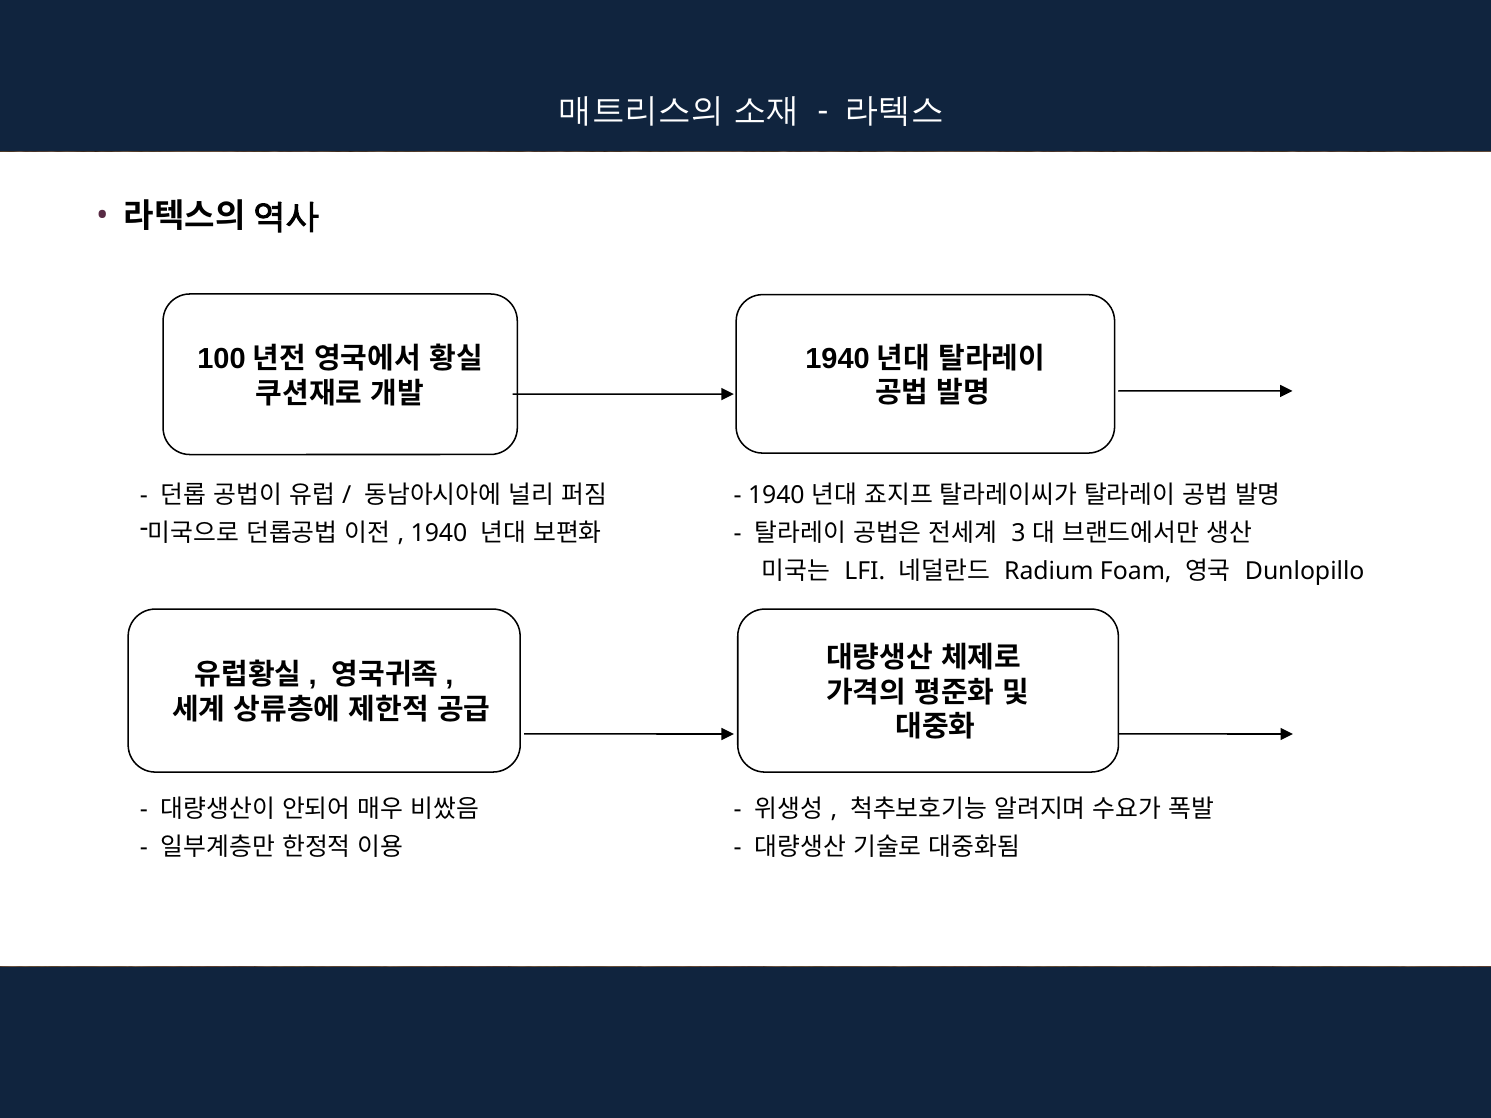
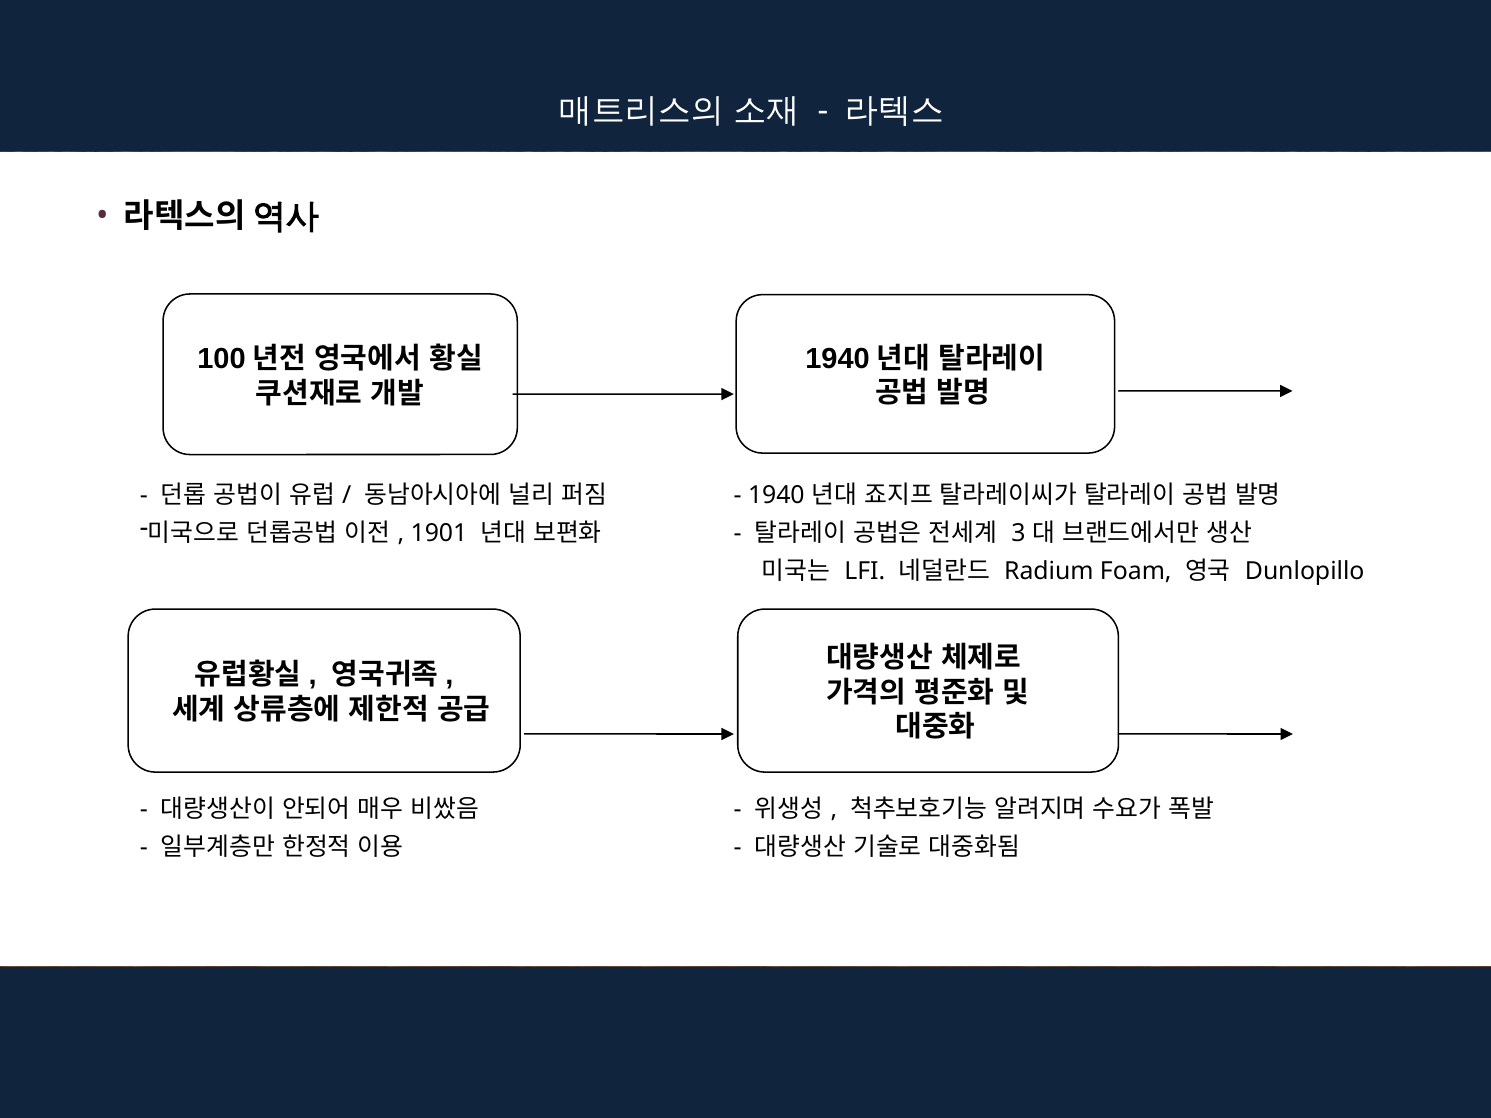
1940 at (439, 533): 1940 -> 1901
